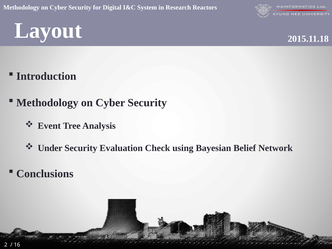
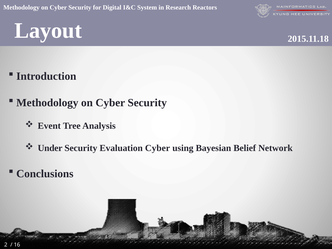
Evaluation Check: Check -> Cyber
